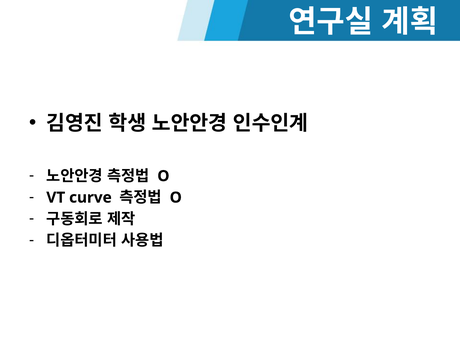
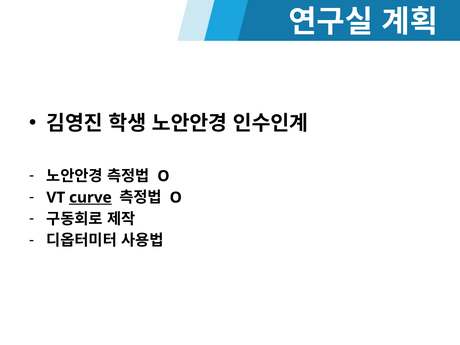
curve underline: none -> present
